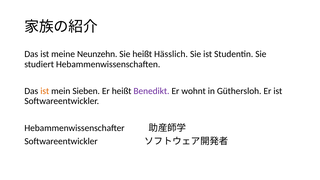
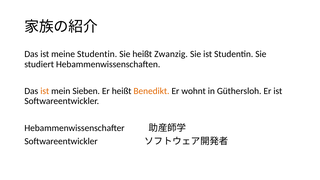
meine Neunzehn: Neunzehn -> Studentin
Hässlich: Hässlich -> Zwanzig
Benedikt colour: purple -> orange
